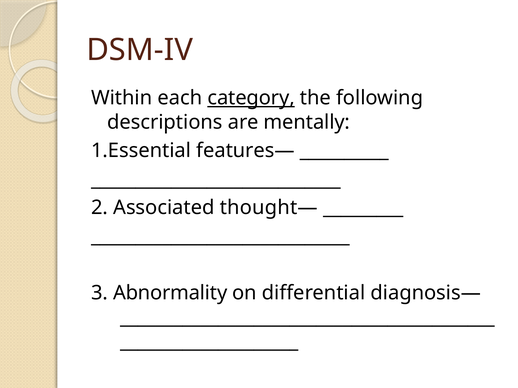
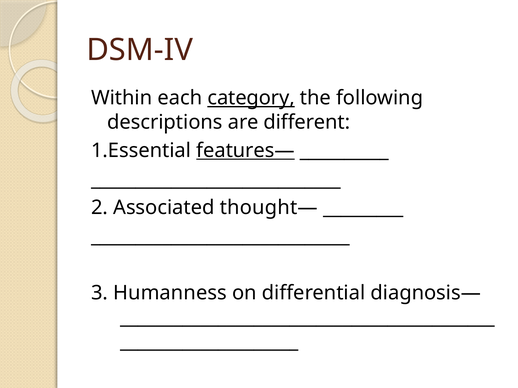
mentally: mentally -> different
features— underline: none -> present
Abnormality: Abnormality -> Humanness
